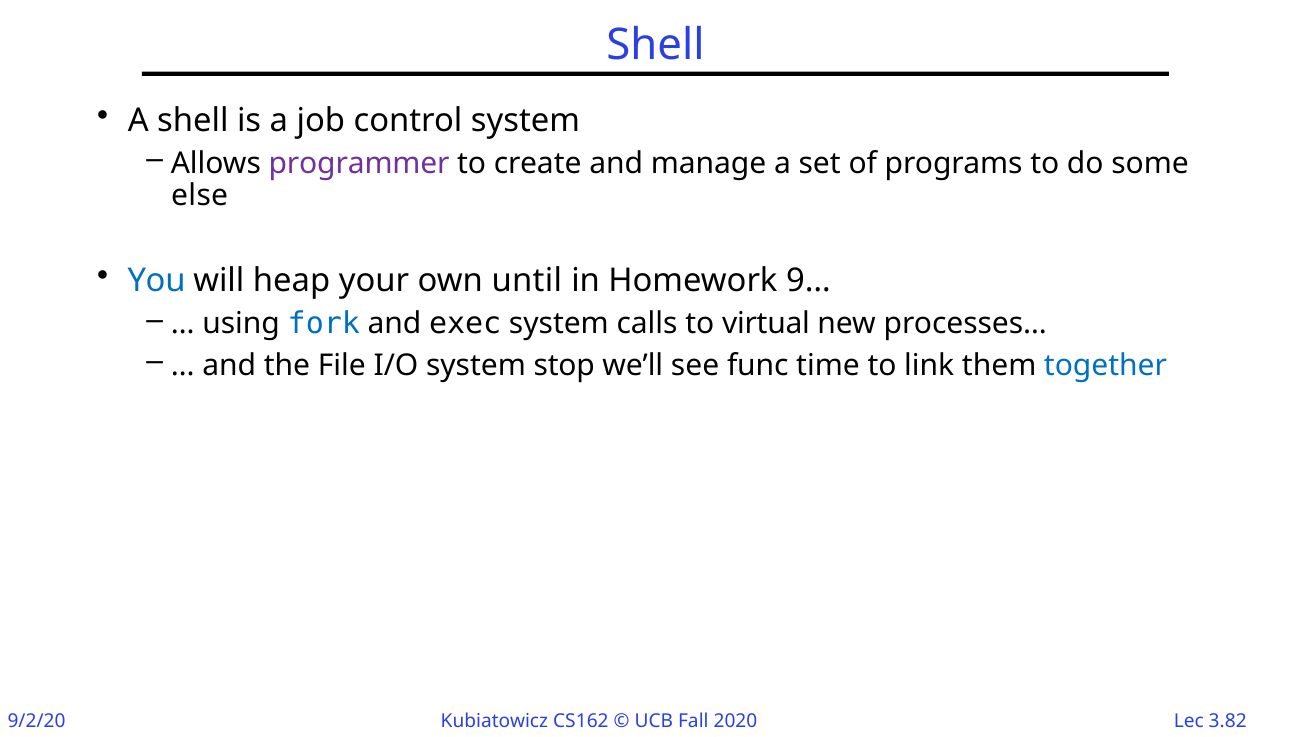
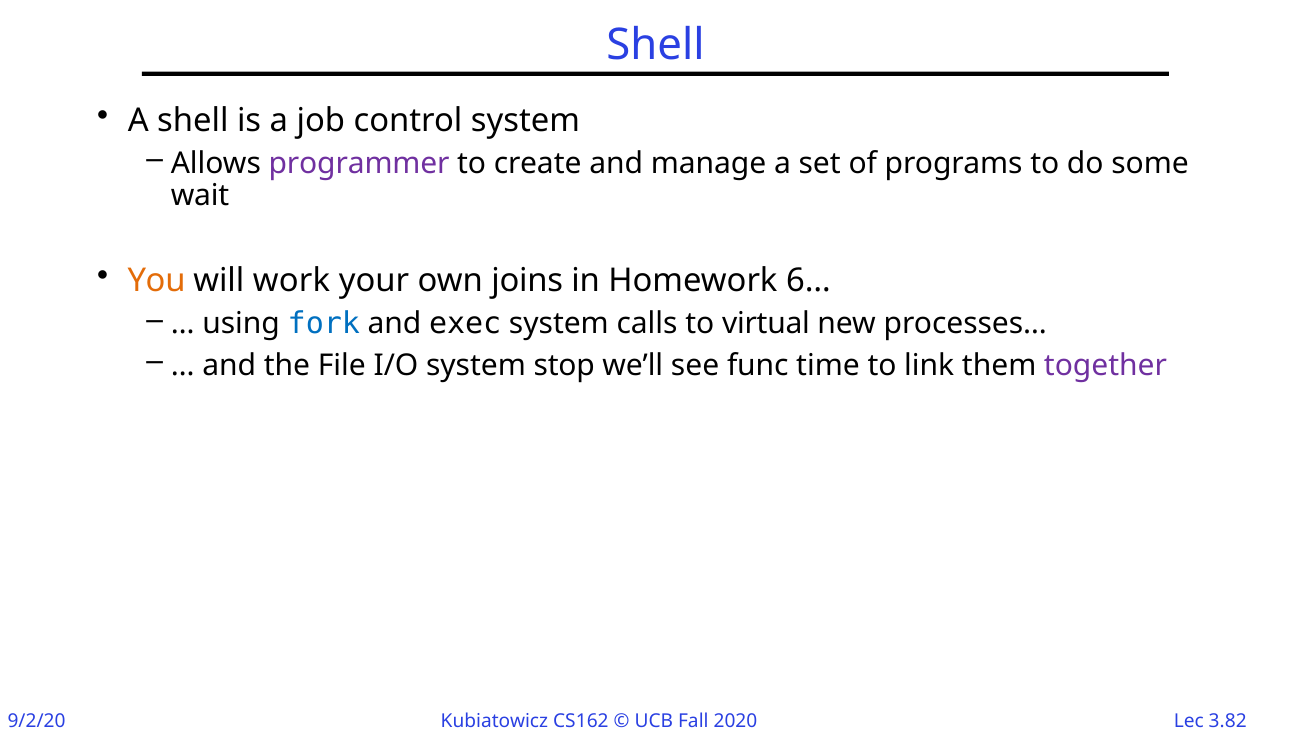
else: else -> wait
You colour: blue -> orange
heap: heap -> work
until: until -> joins
9…: 9… -> 6…
together colour: blue -> purple
